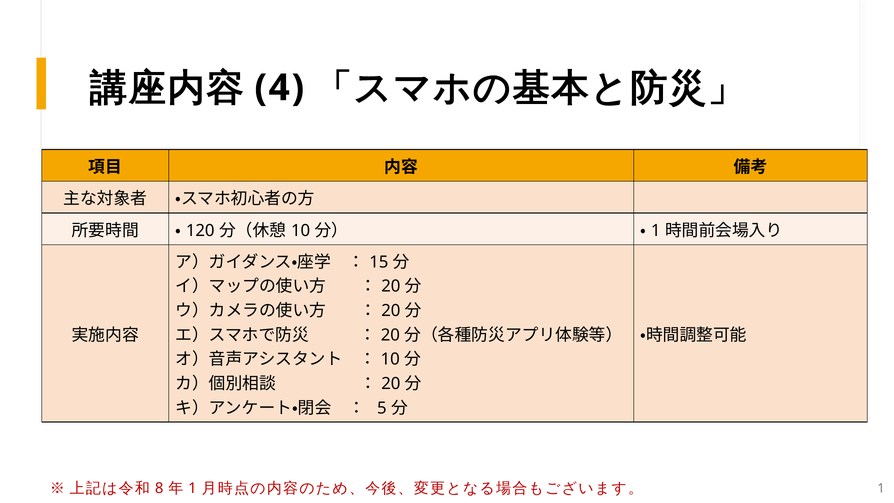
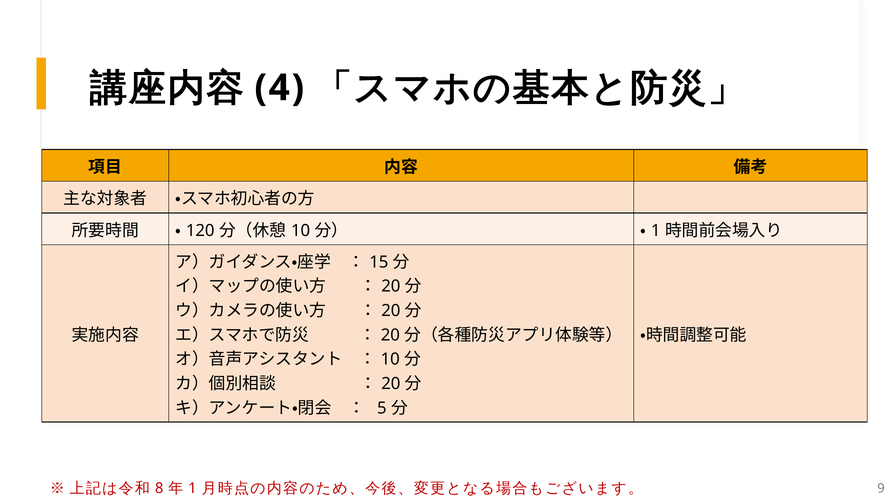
1 at (881, 488): 1 -> 9
